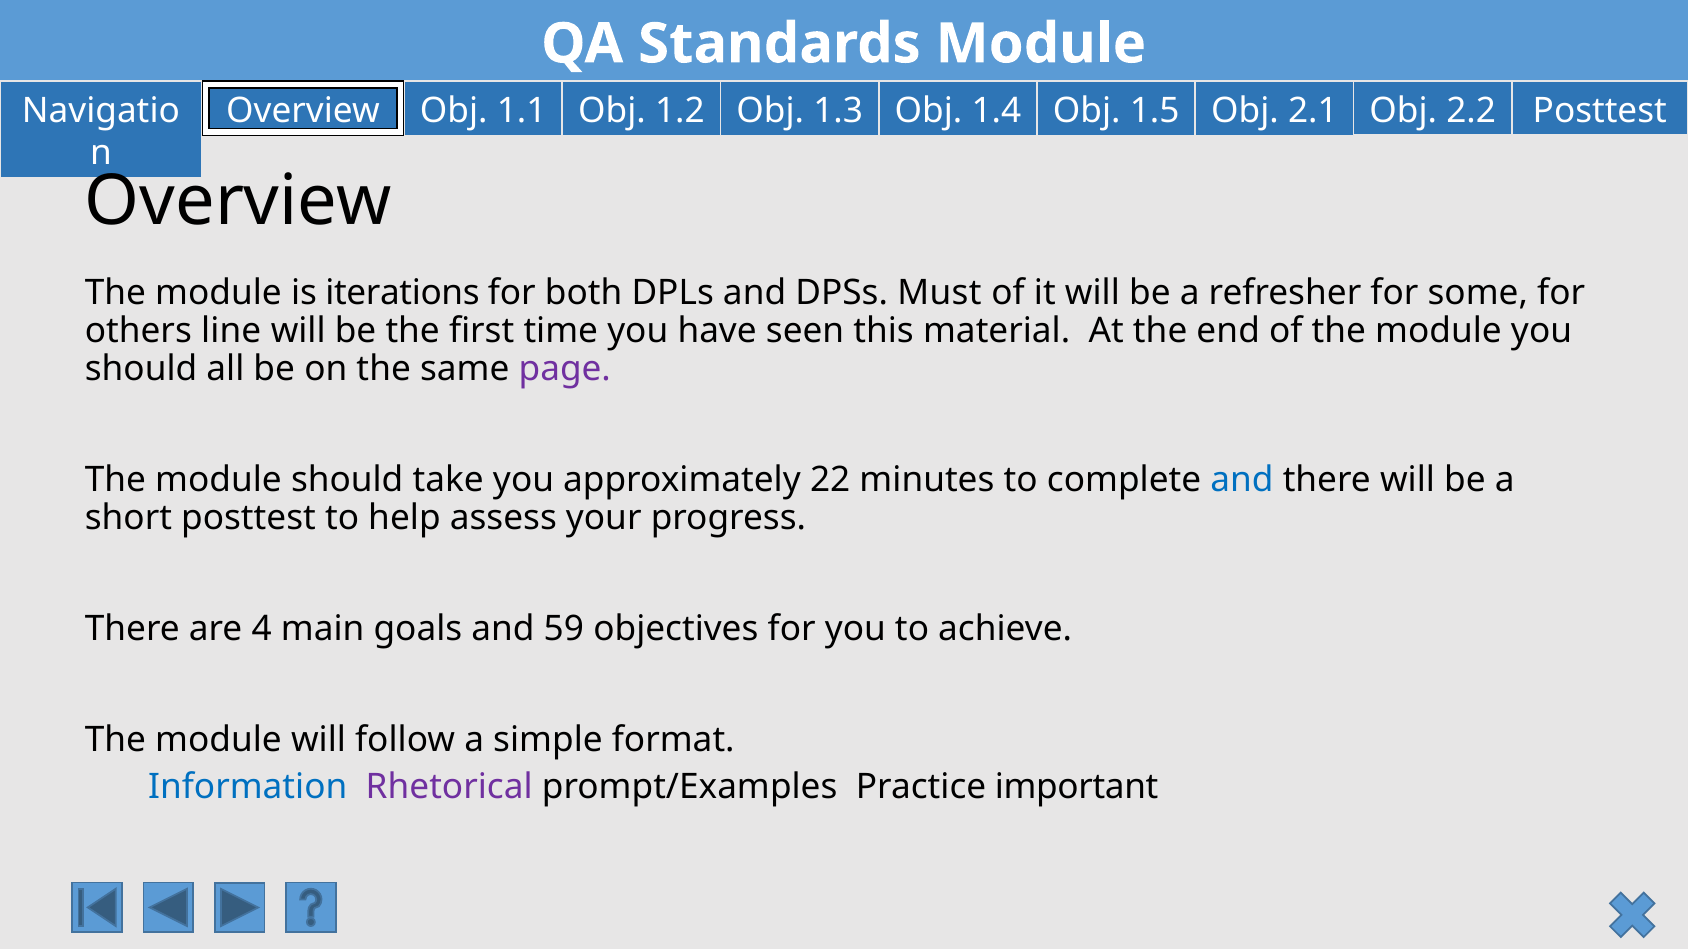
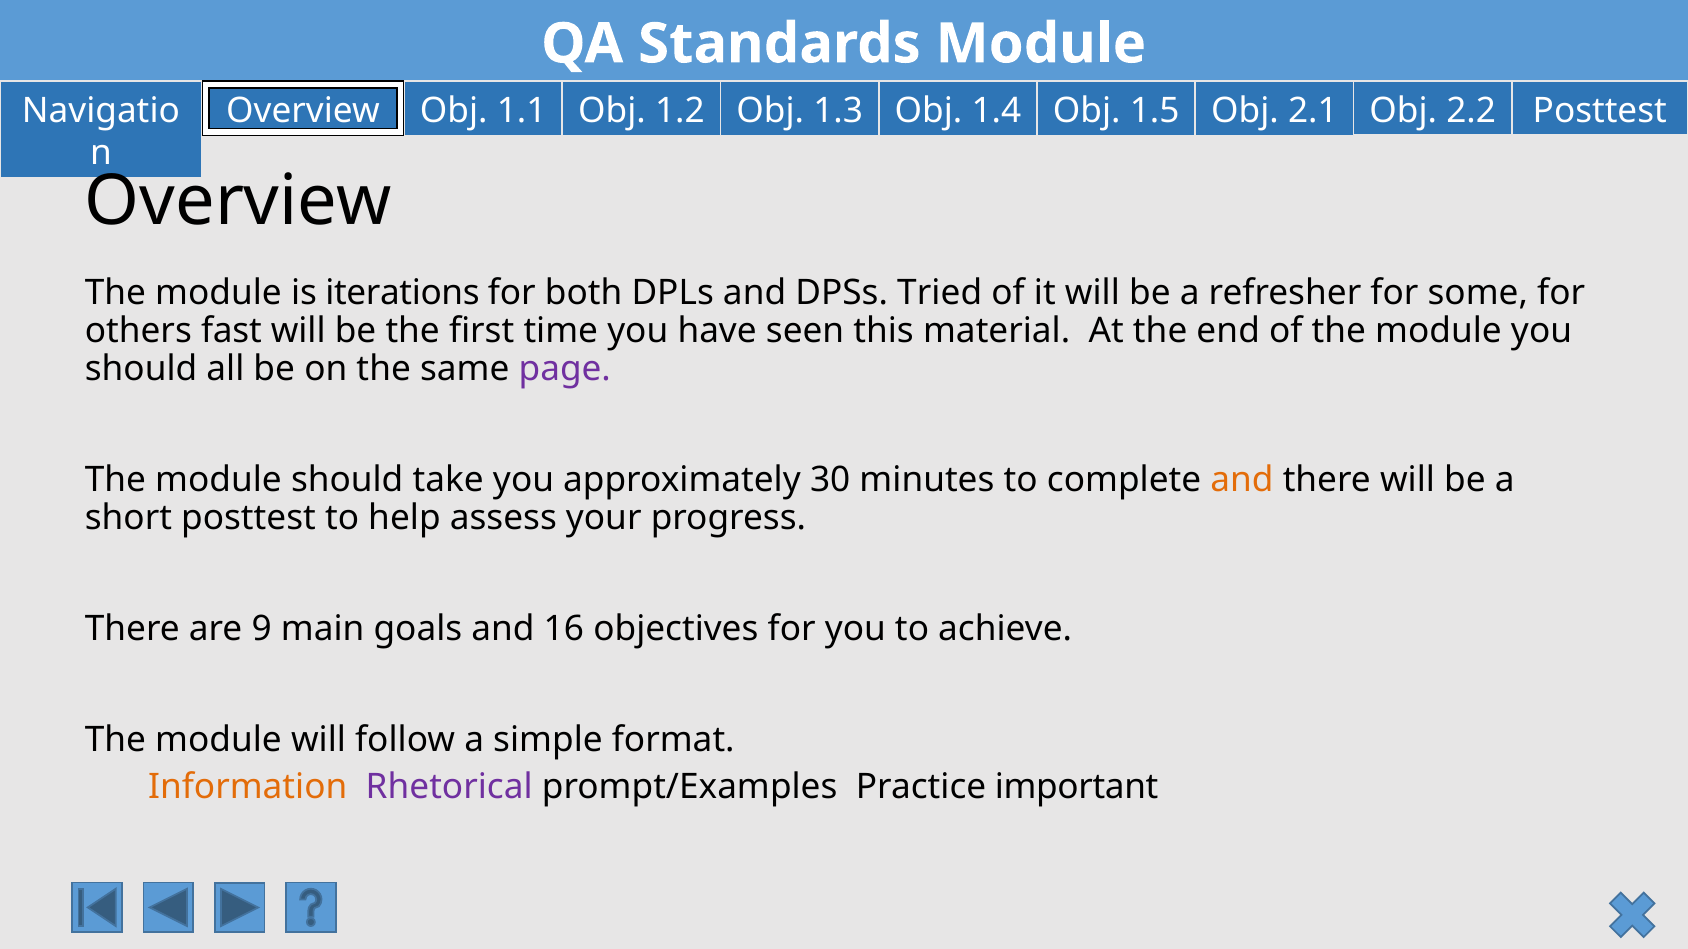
Must: Must -> Tried
line: line -> fast
22: 22 -> 30
and at (1242, 480) colour: blue -> orange
4: 4 -> 9
59: 59 -> 16
Information colour: blue -> orange
